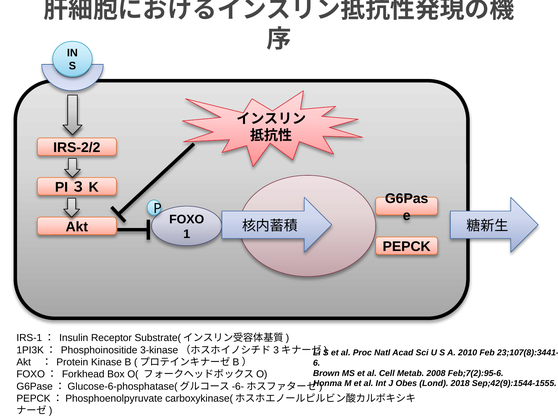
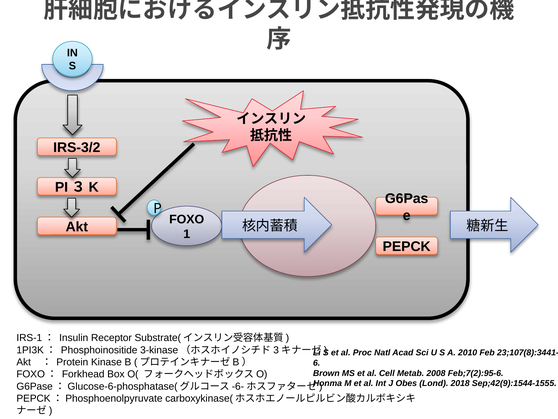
IRS-2/2: IRS-2/2 -> IRS-3/2
